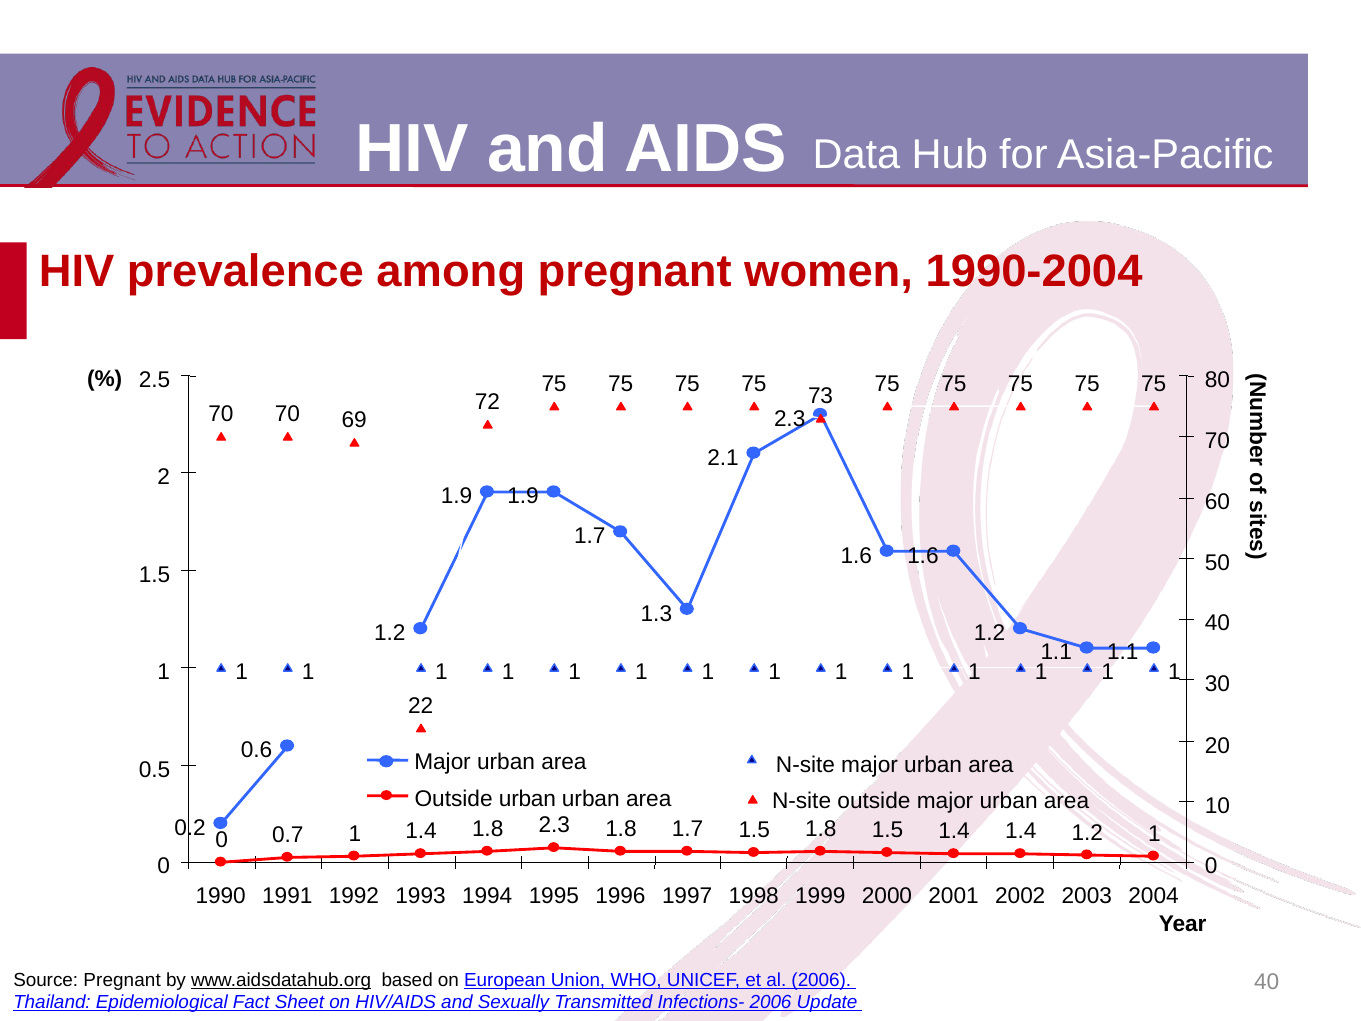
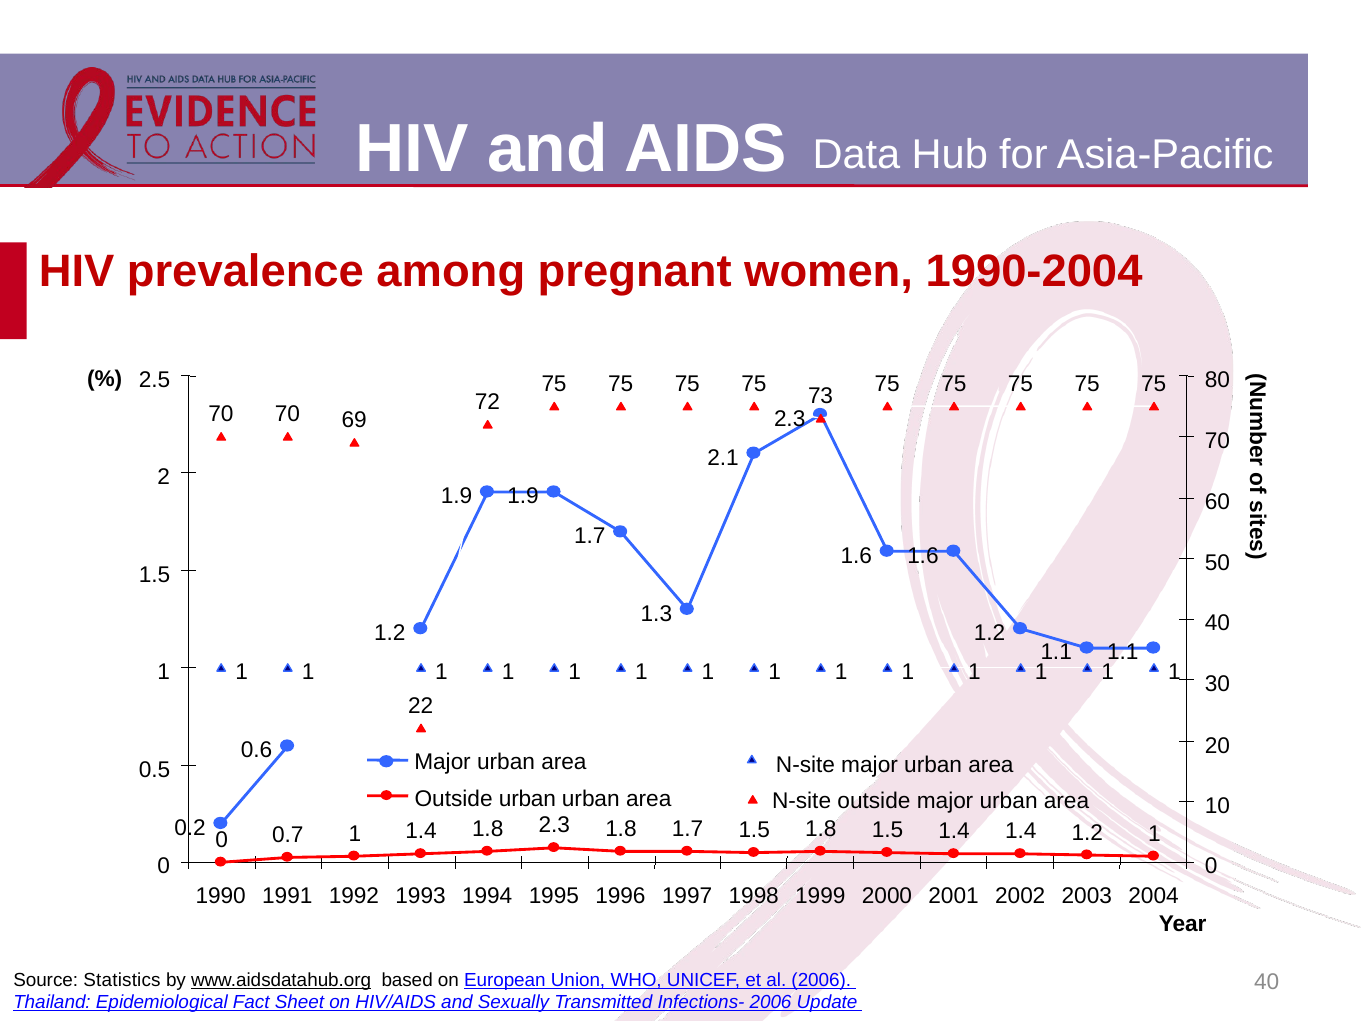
Source Pregnant: Pregnant -> Statistics
